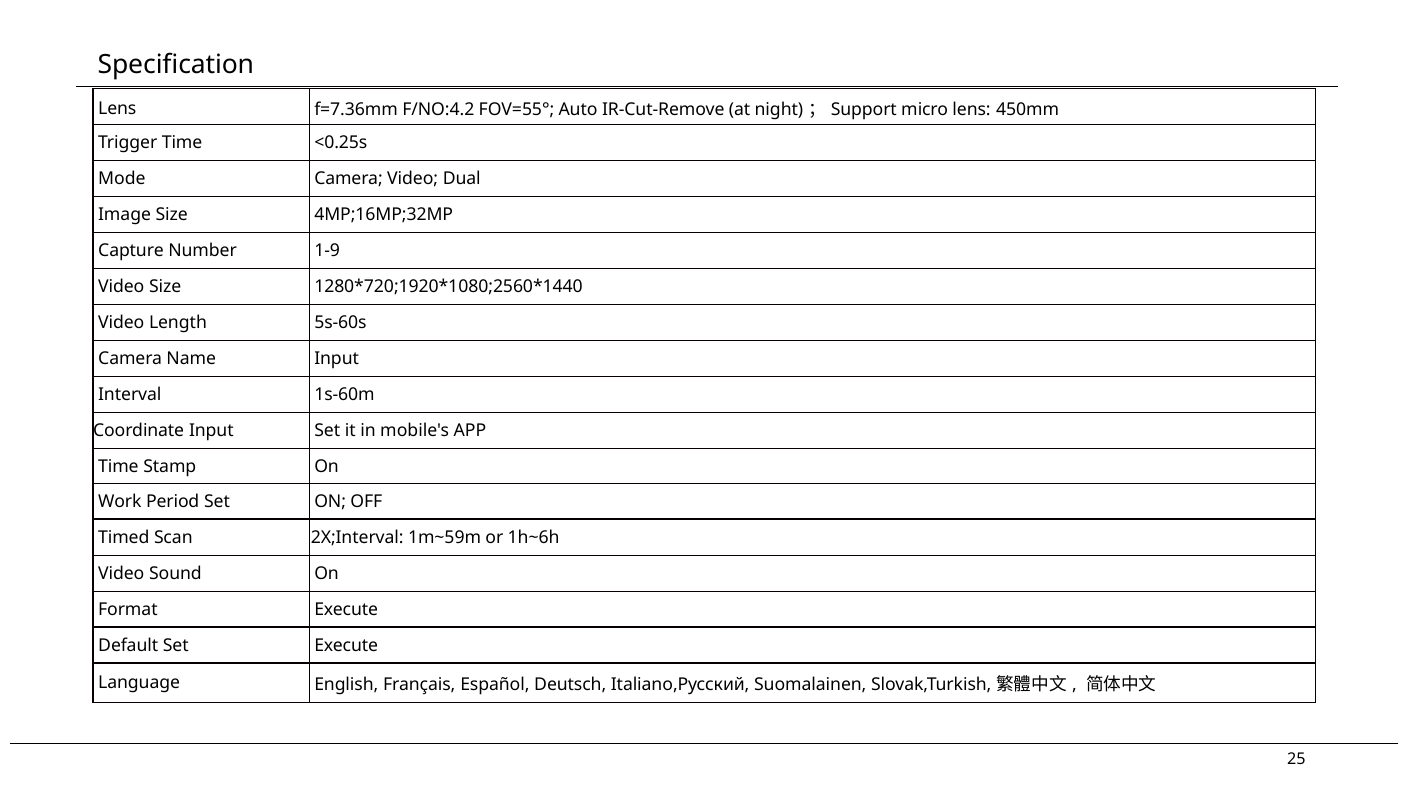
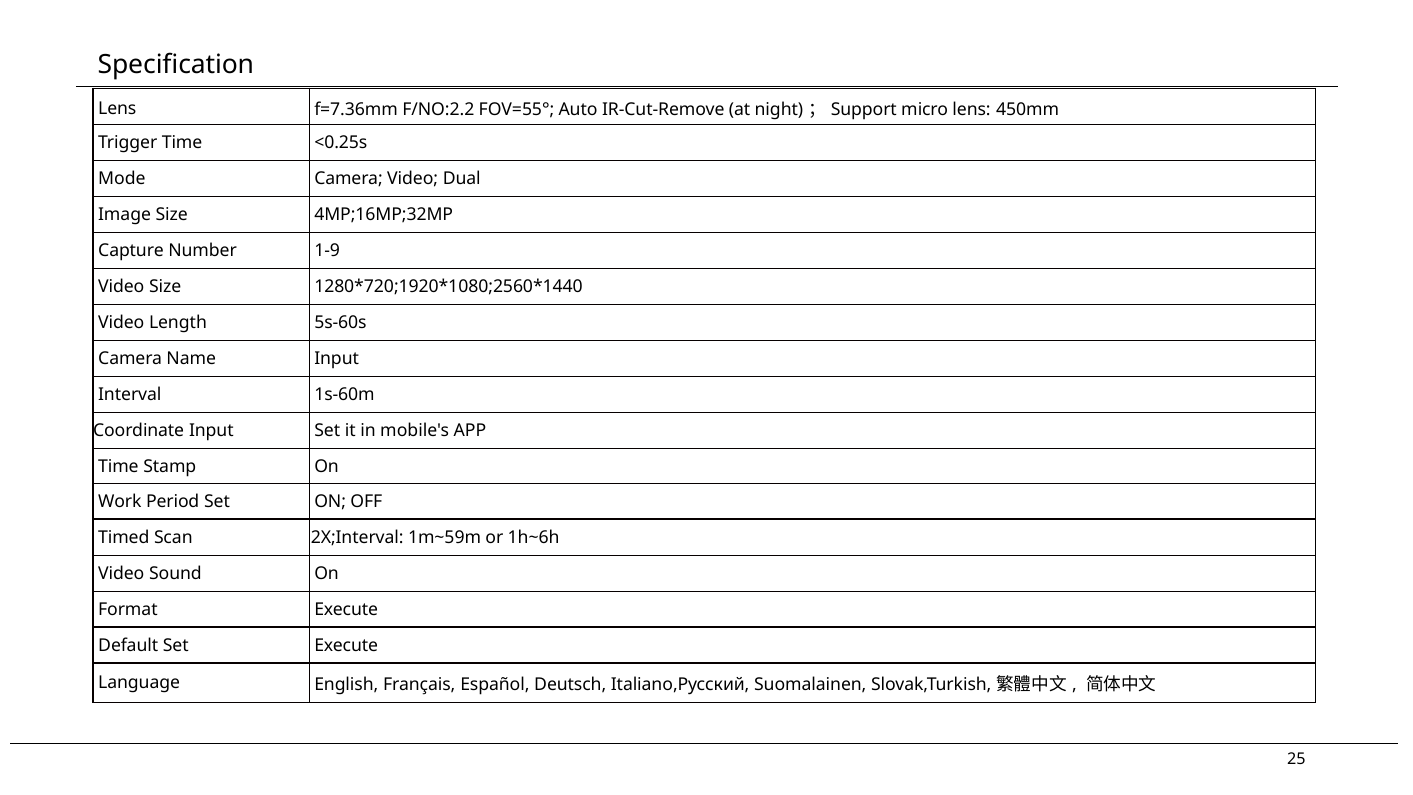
F/NO:4.2: F/NO:4.2 -> F/NO:2.2
